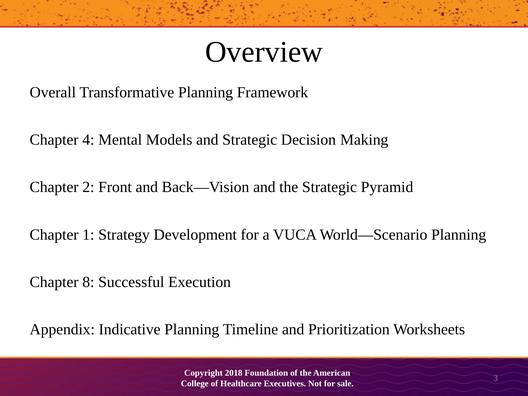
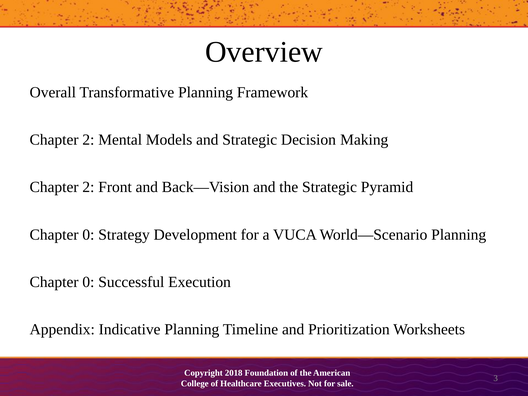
4 at (88, 140): 4 -> 2
1 at (88, 235): 1 -> 0
8 at (88, 282): 8 -> 0
